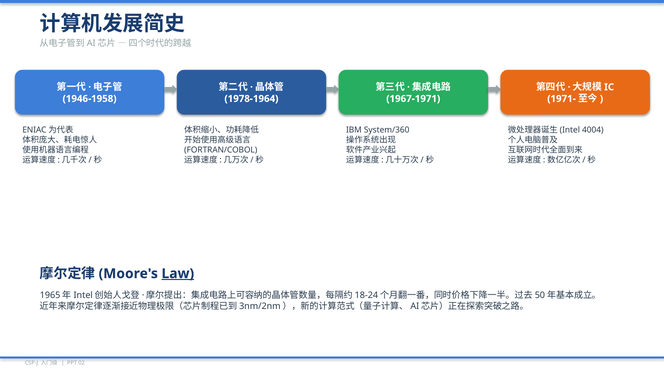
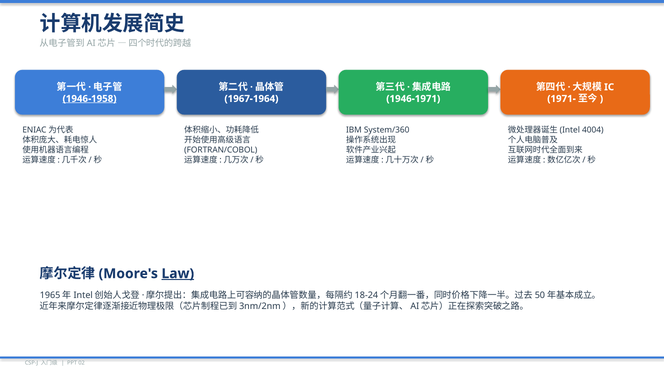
1946-1958 underline: none -> present
1978-1964: 1978-1964 -> 1967-1964
1967-1971: 1967-1971 -> 1946-1971
